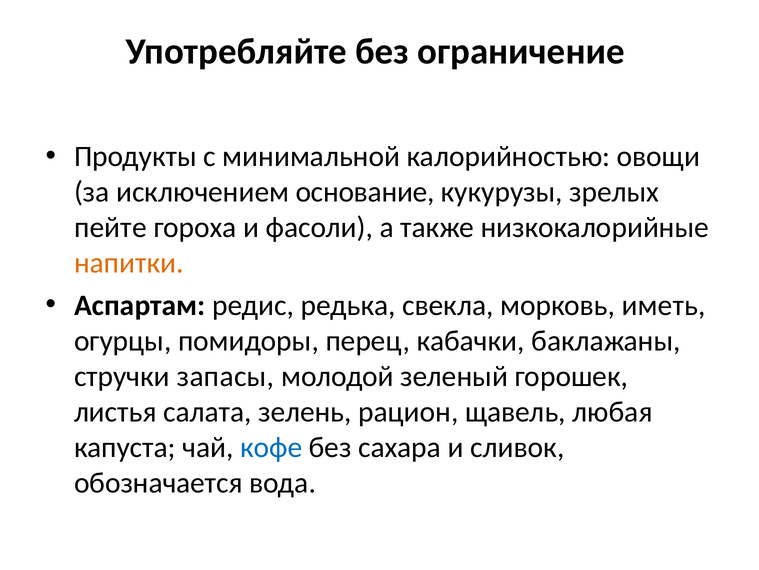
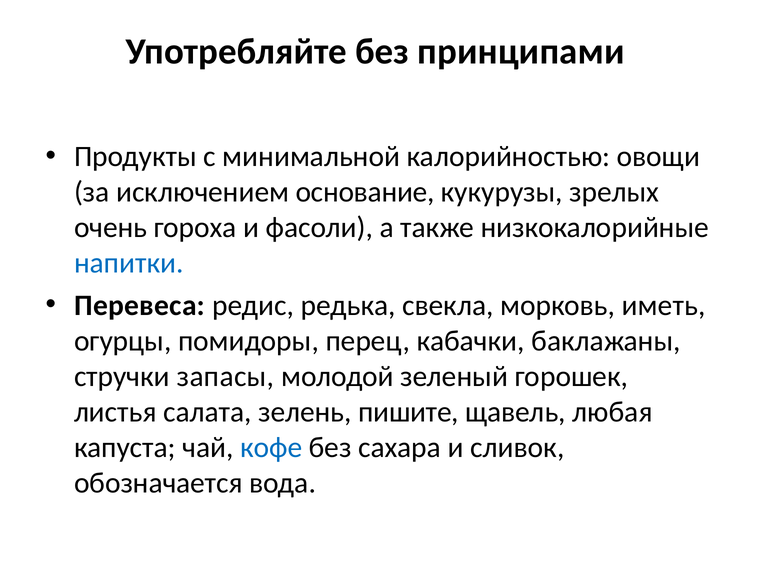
ограничение: ограничение -> принципами
пейте: пейте -> очень
напитки colour: orange -> blue
Аспартам: Аспартам -> Перевеса
рацион: рацион -> пишите
